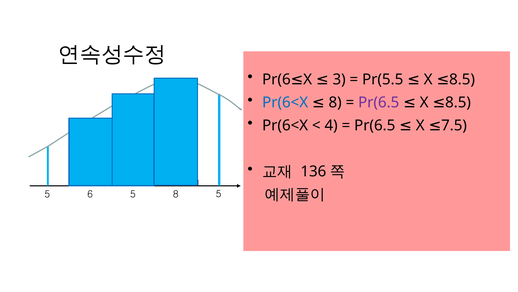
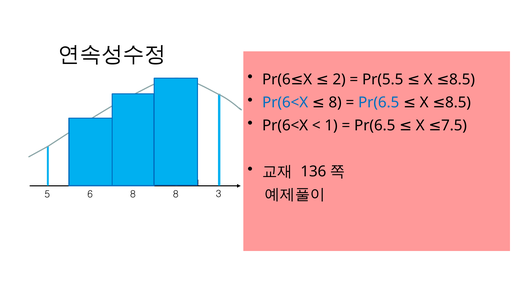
3: 3 -> 2
Pr(6.5 at (379, 102) colour: purple -> blue
4: 4 -> 1
6 5: 5 -> 8
8 5: 5 -> 3
